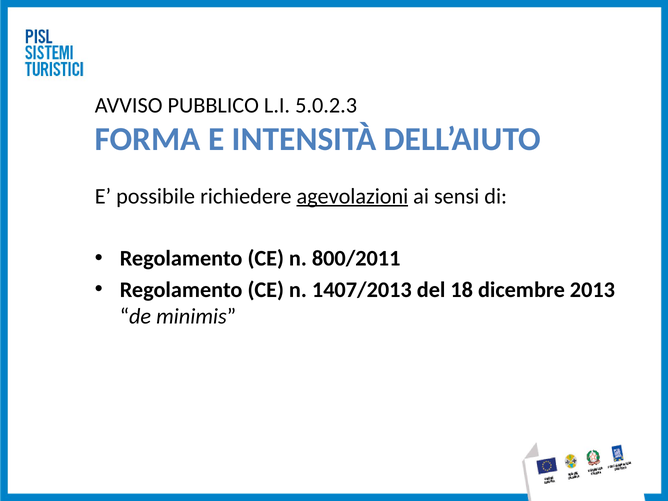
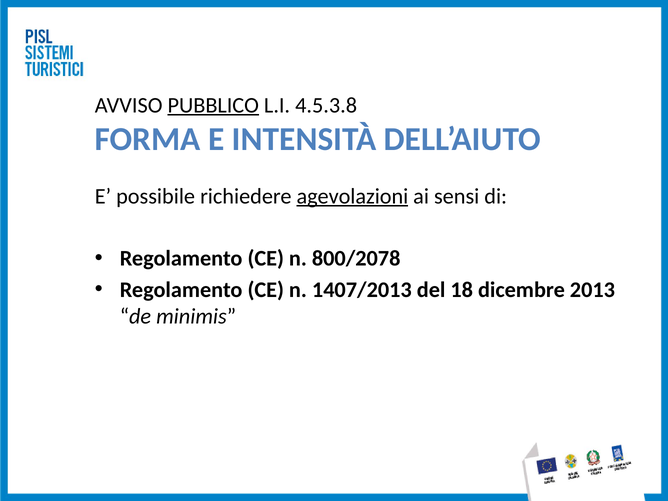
PUBBLICO underline: none -> present
5.0.2.3: 5.0.2.3 -> 4.5.3.8
800/2011: 800/2011 -> 800/2078
